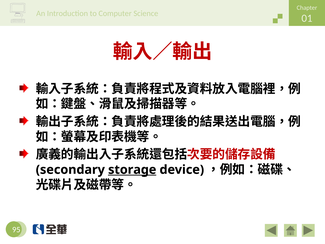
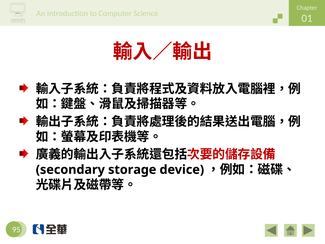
storage underline: present -> none
